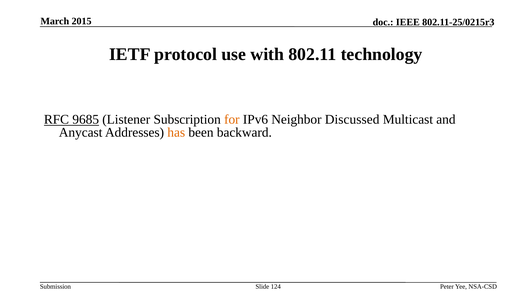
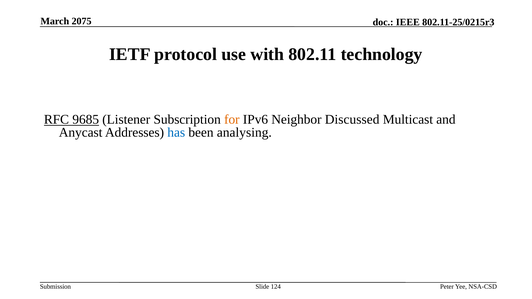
2015: 2015 -> 2075
has colour: orange -> blue
backward: backward -> analysing
